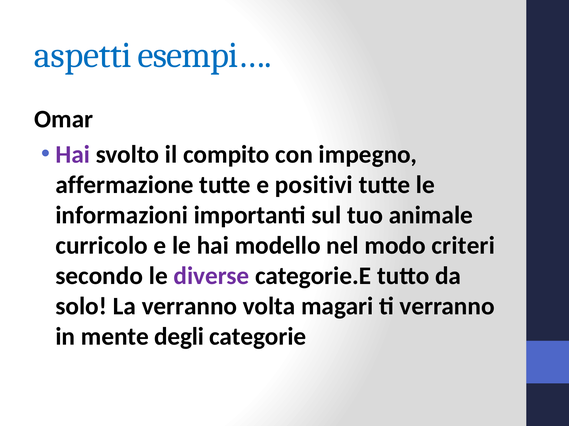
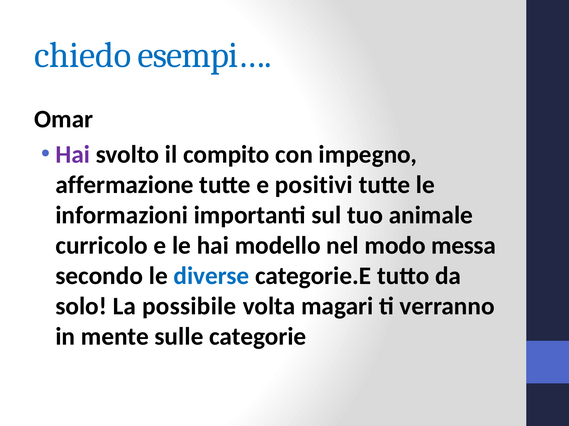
aspetti: aspetti -> chiedo
criteri: criteri -> messa
diverse colour: purple -> blue
La verranno: verranno -> possibile
degli: degli -> sulle
